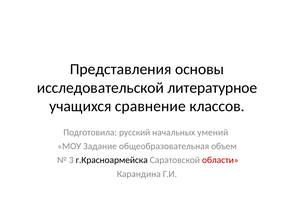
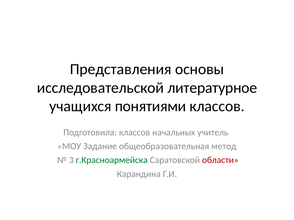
сравнение: сравнение -> понятиями
Подготовила русский: русский -> классов
умений: умений -> учитель
объем: объем -> метод
г.Красноармейска colour: black -> green
